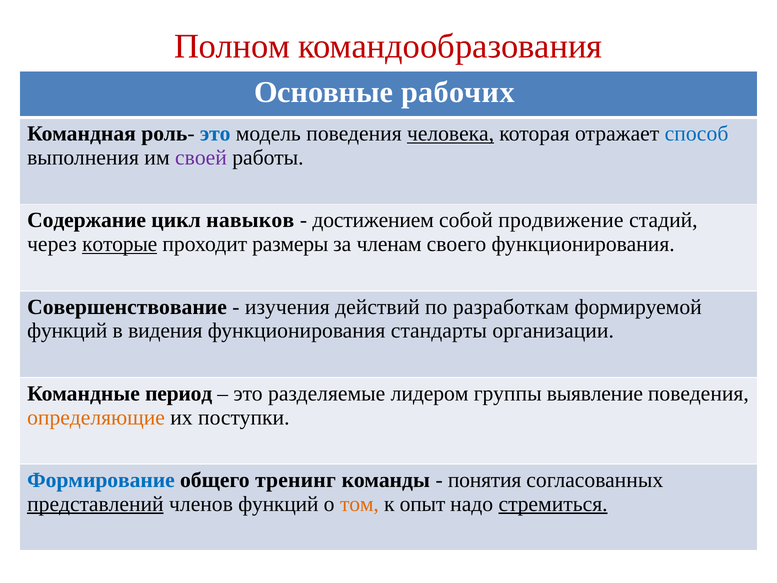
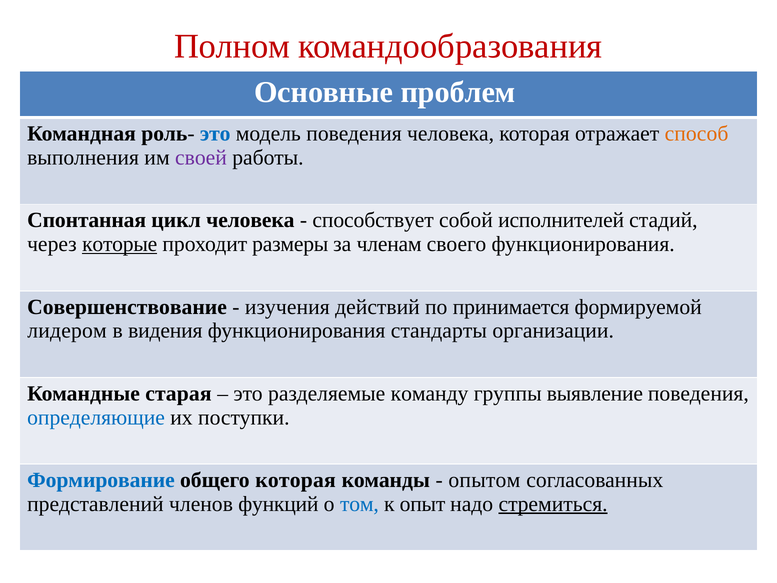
рабочих: рабочих -> проблем
человека at (451, 134) underline: present -> none
способ colour: blue -> orange
Содержание: Содержание -> Спонтанная
цикл навыков: навыков -> человека
достижением: достижением -> способствует
продвижение: продвижение -> исполнителей
разработкам: разработкам -> принимается
функций at (67, 331): функций -> лидером
период: период -> старая
лидером: лидером -> команду
определяющие colour: orange -> blue
общего тренинг: тренинг -> которая
понятия: понятия -> опытом
представлений underline: present -> none
том colour: orange -> blue
